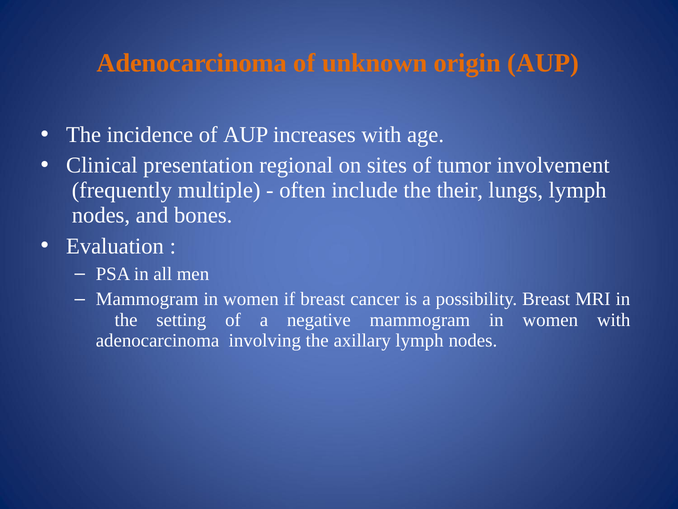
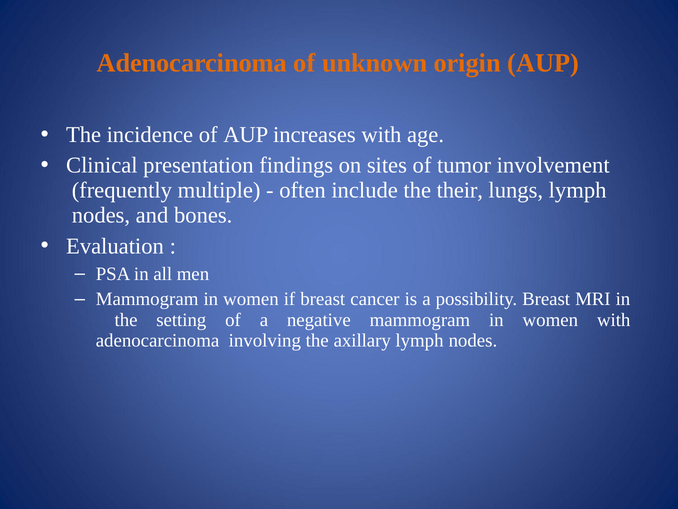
regional: regional -> findings
